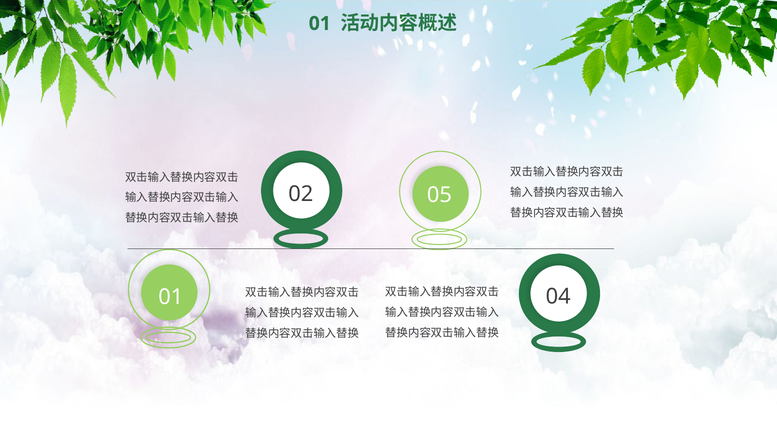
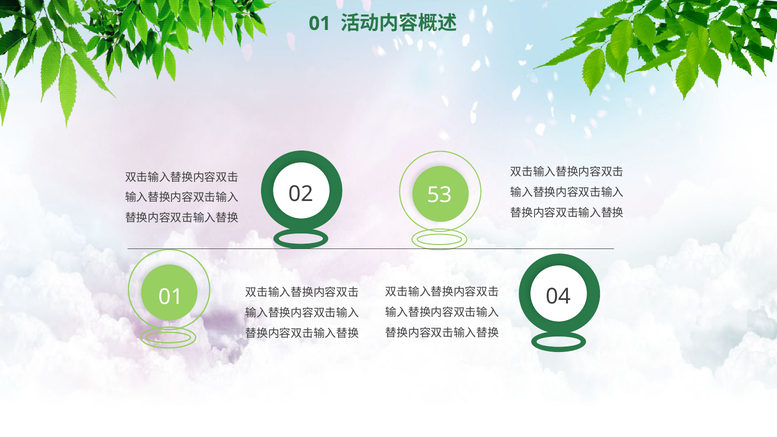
05: 05 -> 53
